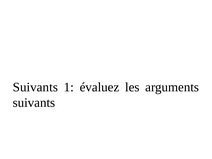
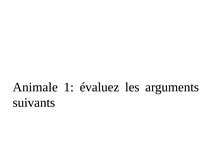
Suivants at (35, 87): Suivants -> Animale
